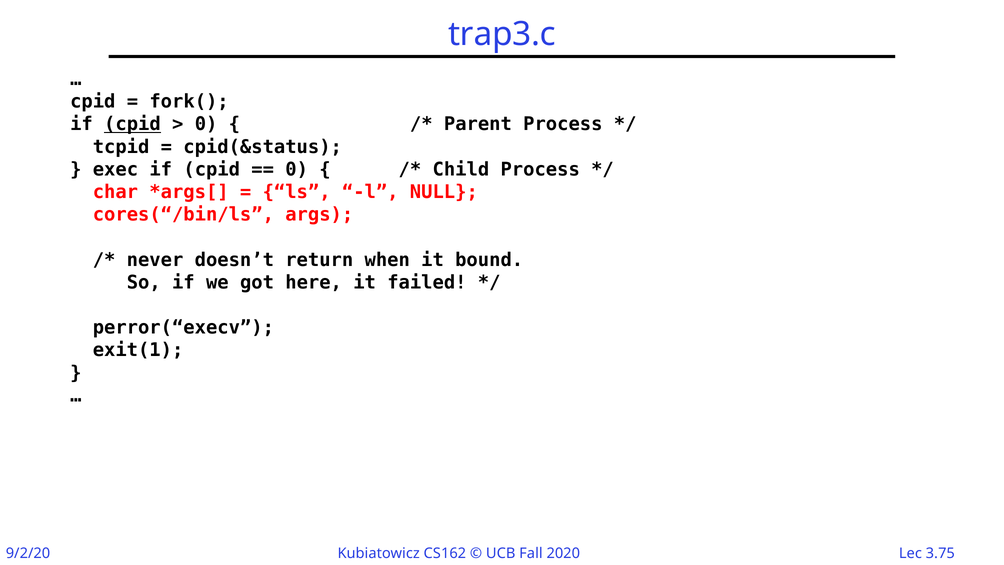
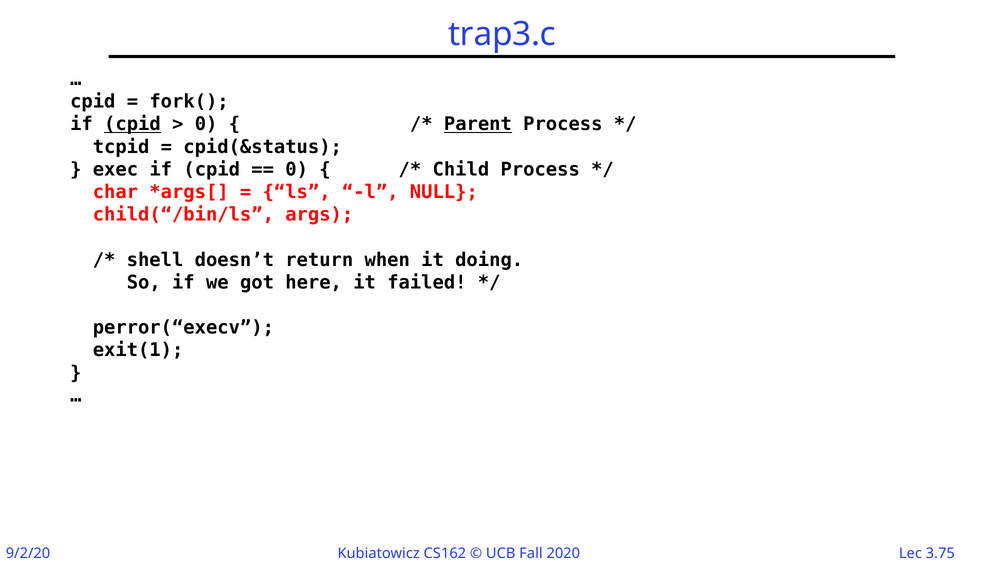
Parent underline: none -> present
cores(“/bin/ls: cores(“/bin/ls -> child(“/bin/ls
never: never -> shell
bound: bound -> doing
